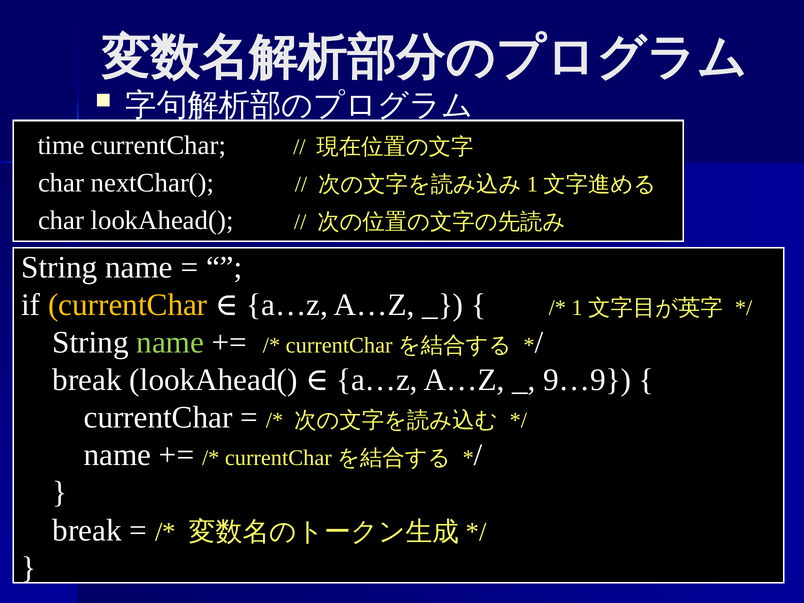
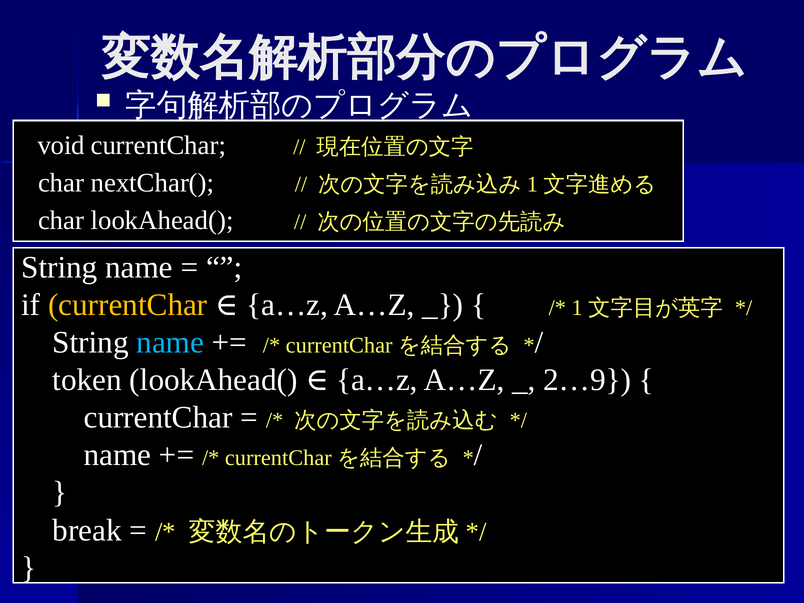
time: time -> void
name at (170, 342) colour: light green -> light blue
break at (87, 380): break -> token
9…9: 9…9 -> 2…9
